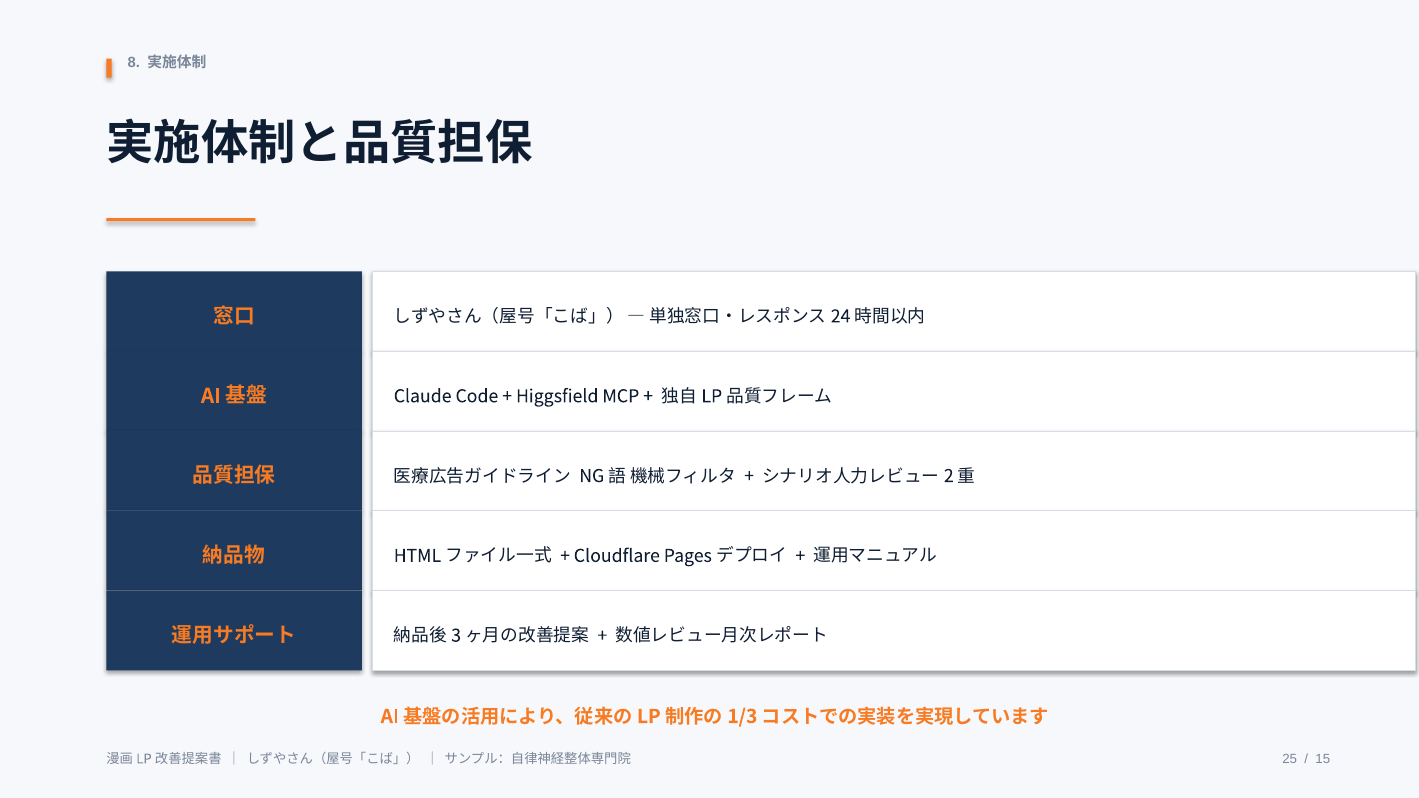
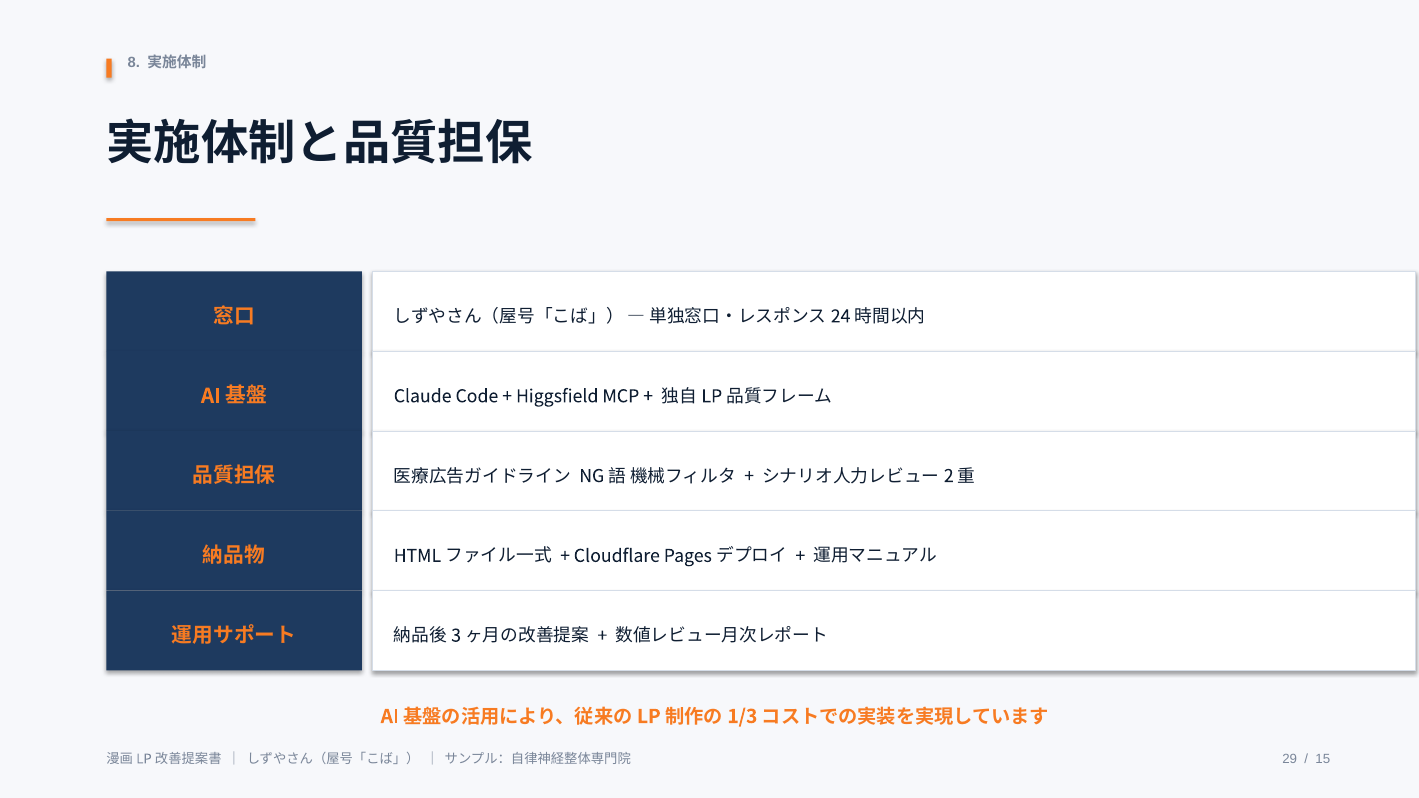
25: 25 -> 29
